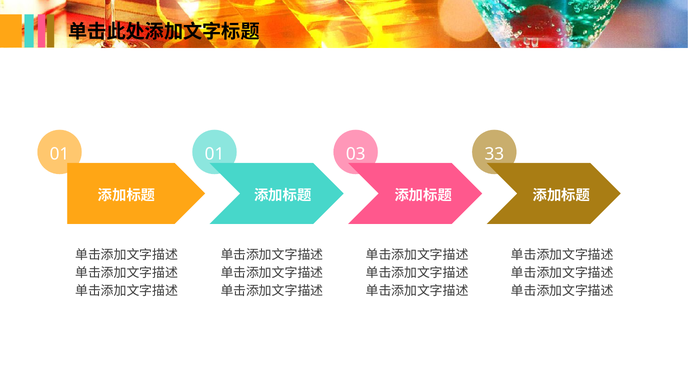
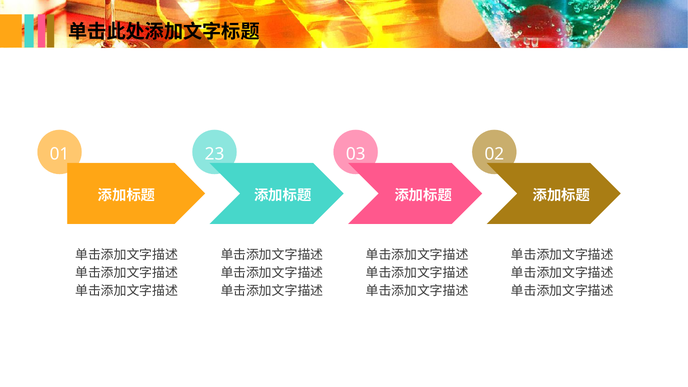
01 01: 01 -> 23
33: 33 -> 02
